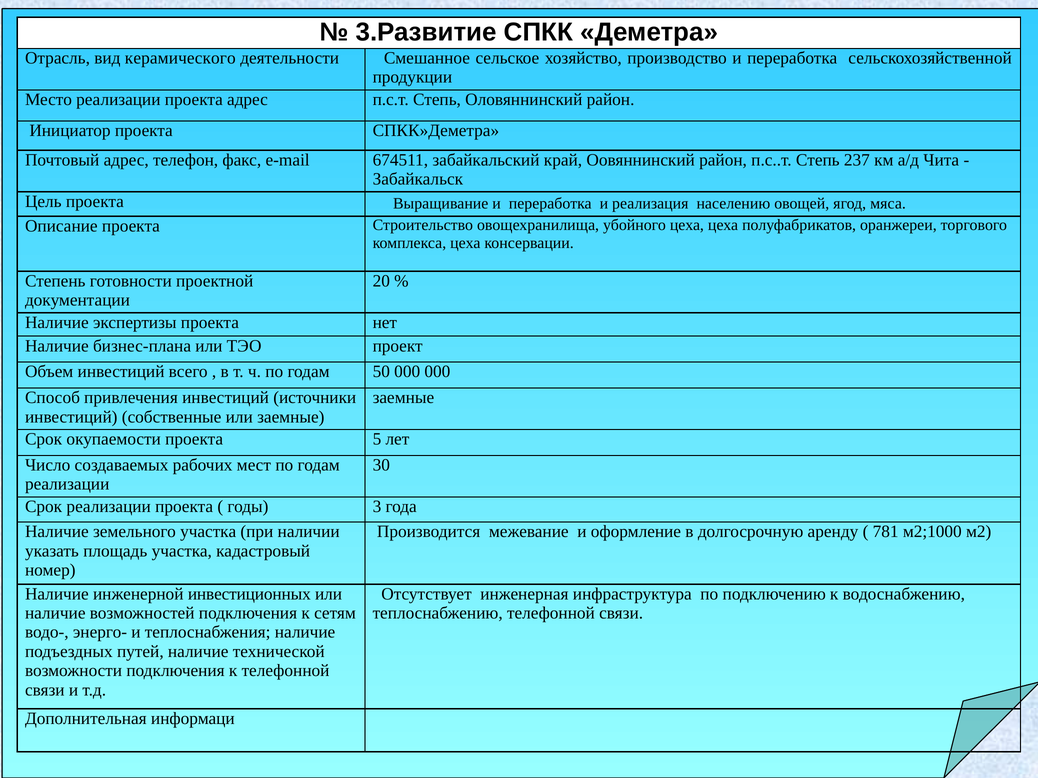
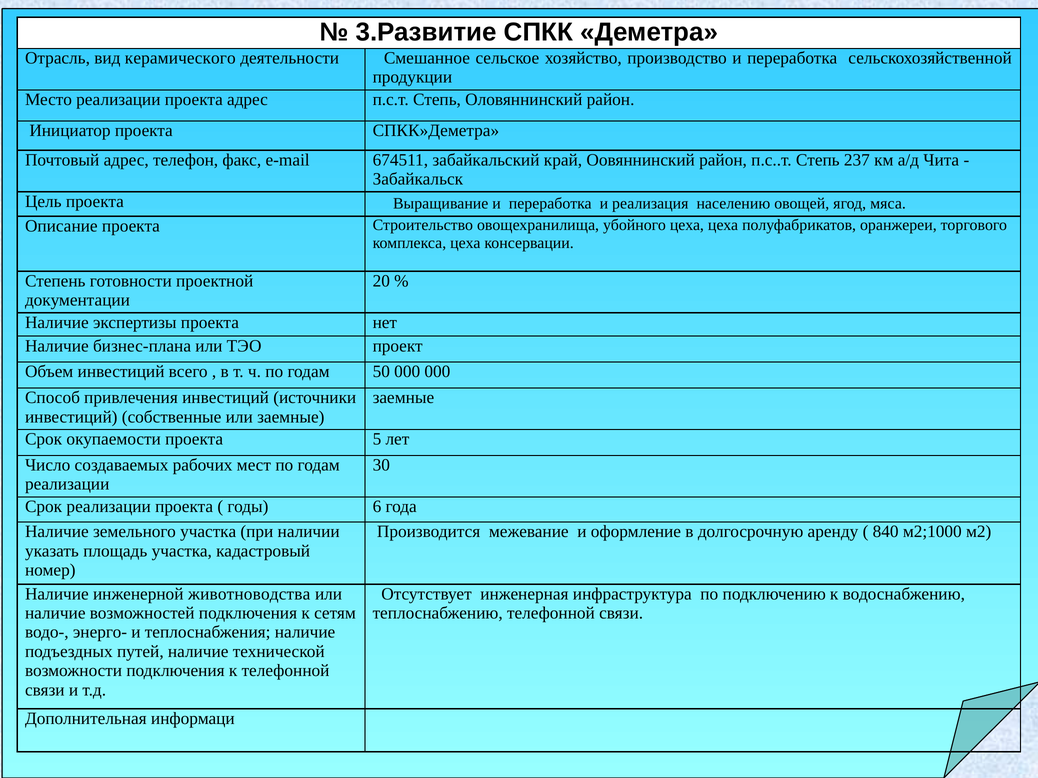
3: 3 -> 6
781: 781 -> 840
инвестиционных: инвестиционных -> животноводства
